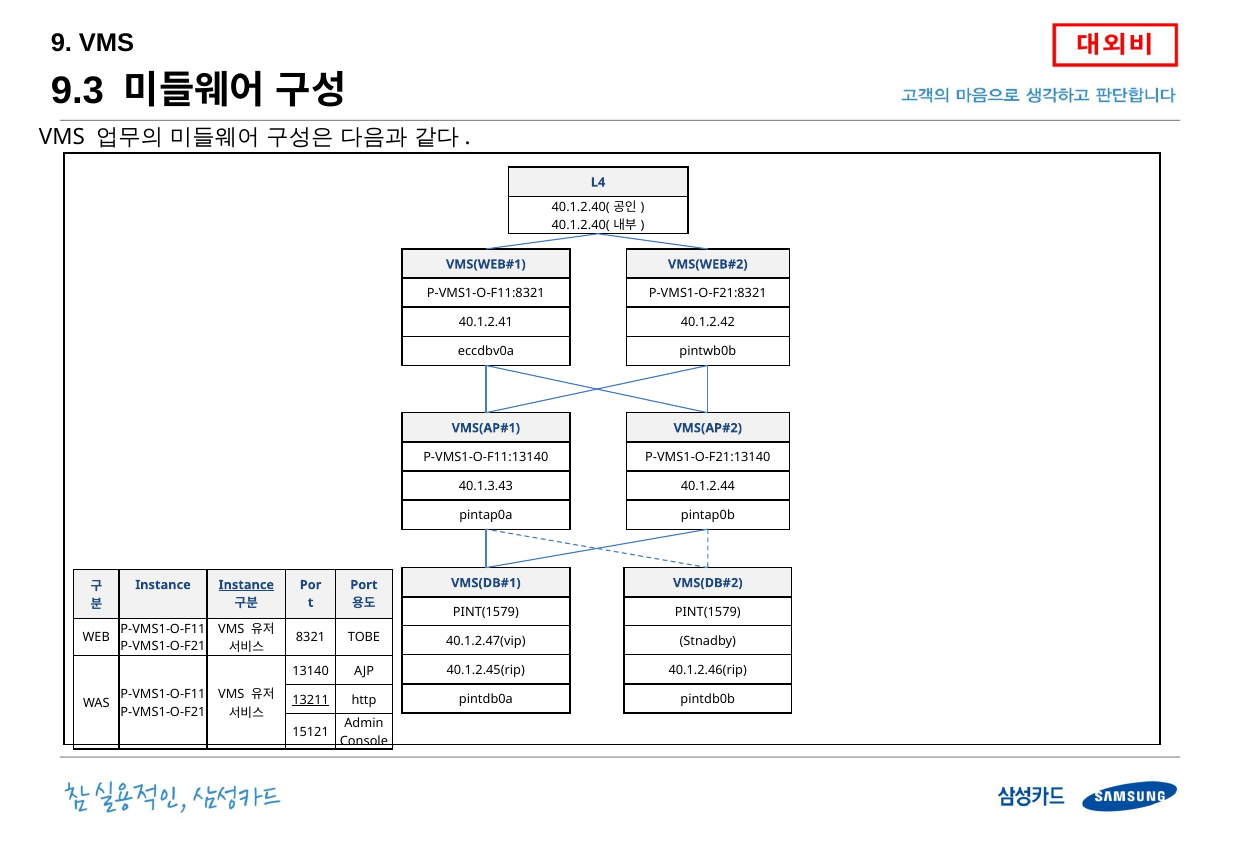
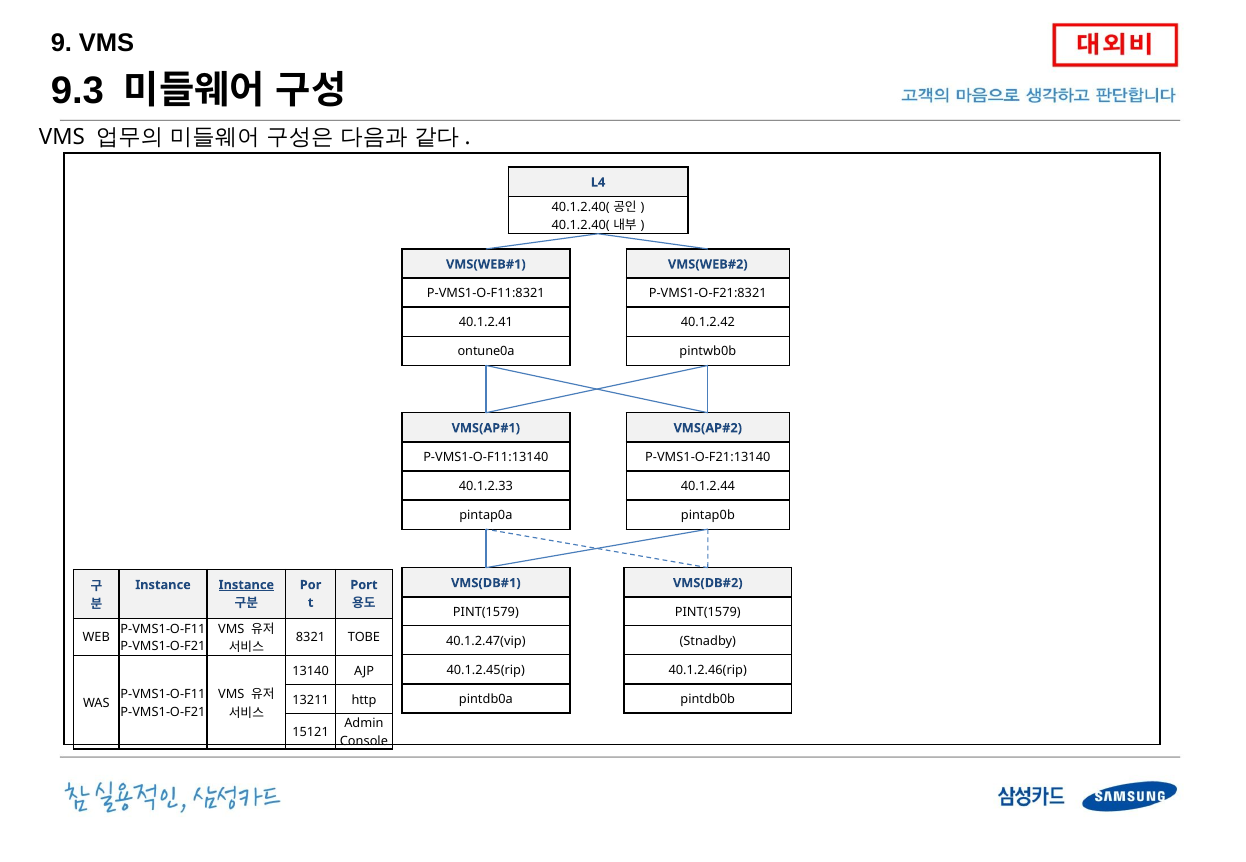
eccdbv0a: eccdbv0a -> ontune0a
40.1.3.43: 40.1.3.43 -> 40.1.2.33
13211 underline: present -> none
